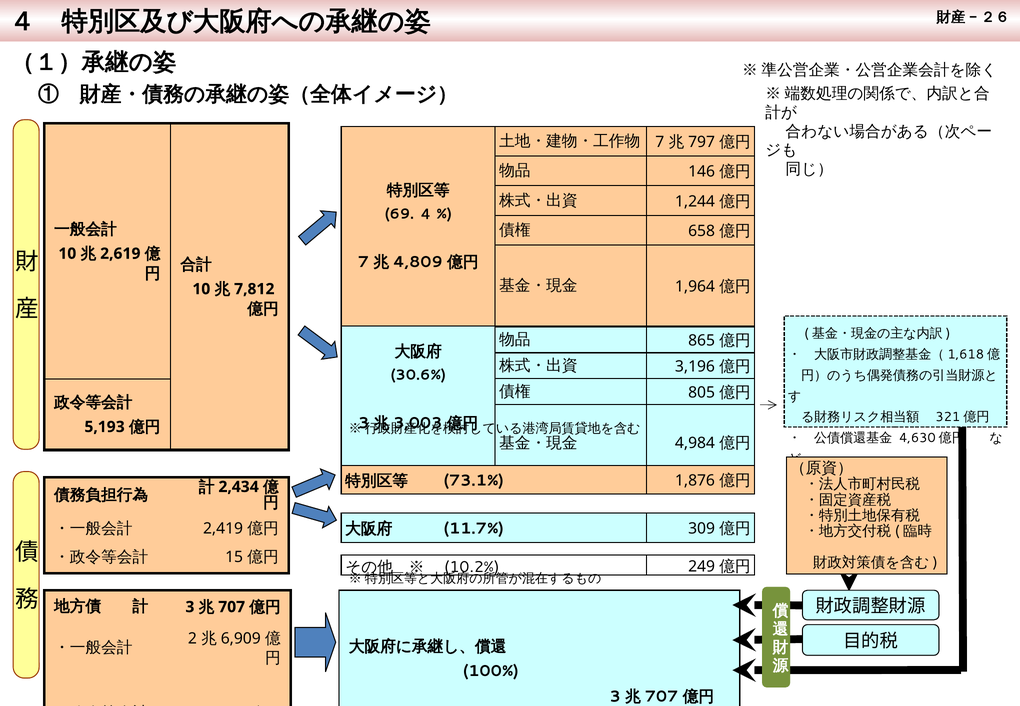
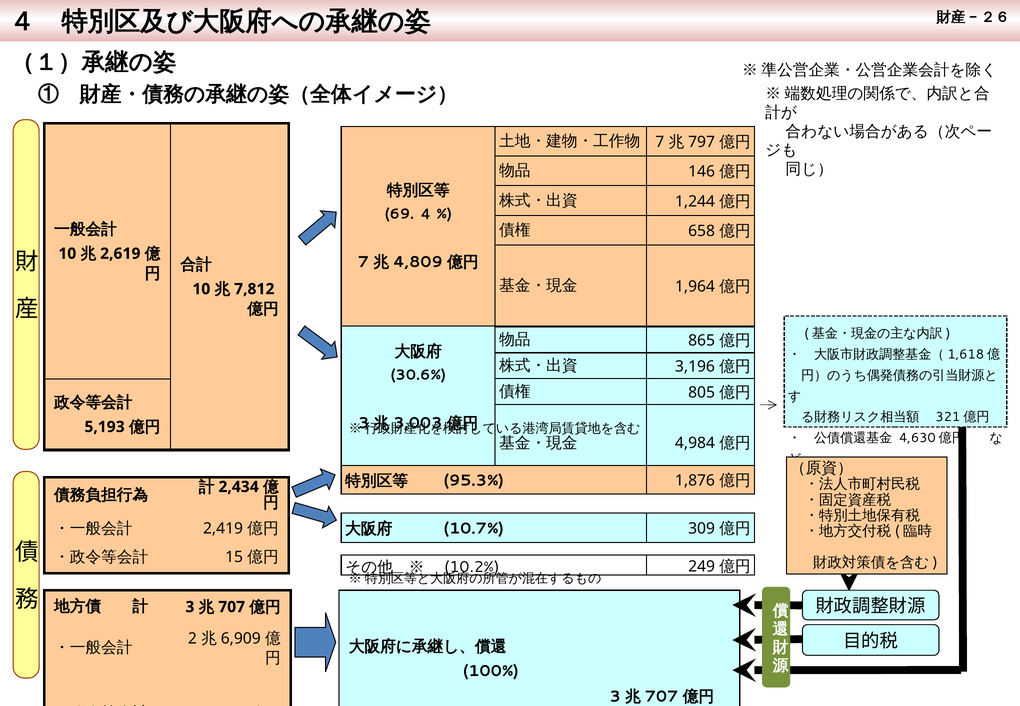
73.1%: 73.1% -> 95.3%
11.7%: 11.7% -> 10.7%
